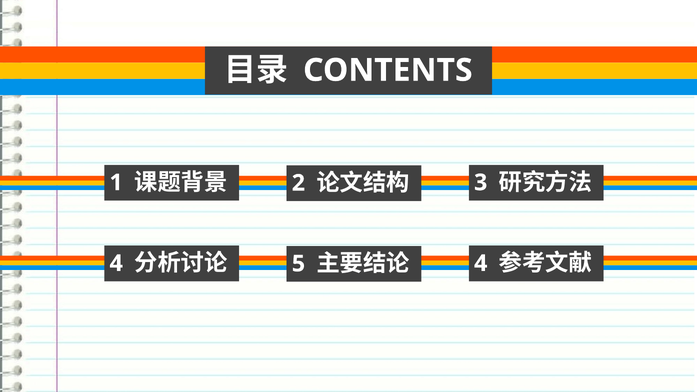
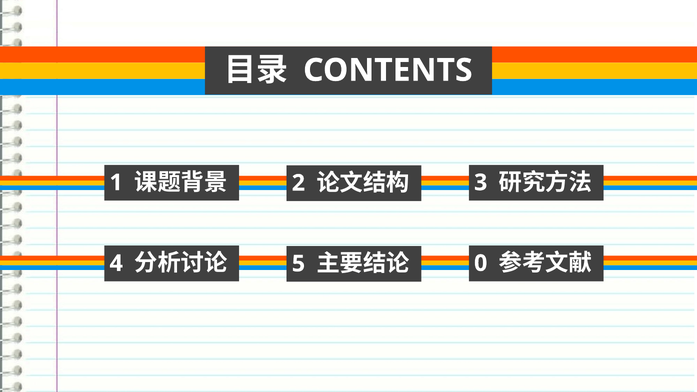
4 at (481, 263): 4 -> 0
